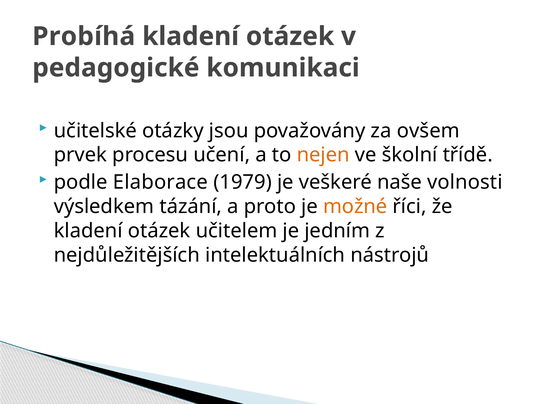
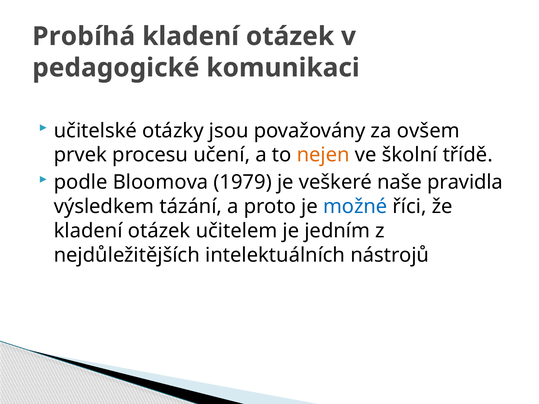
Elaborace: Elaborace -> Bloomova
volnosti: volnosti -> pravidla
možné colour: orange -> blue
